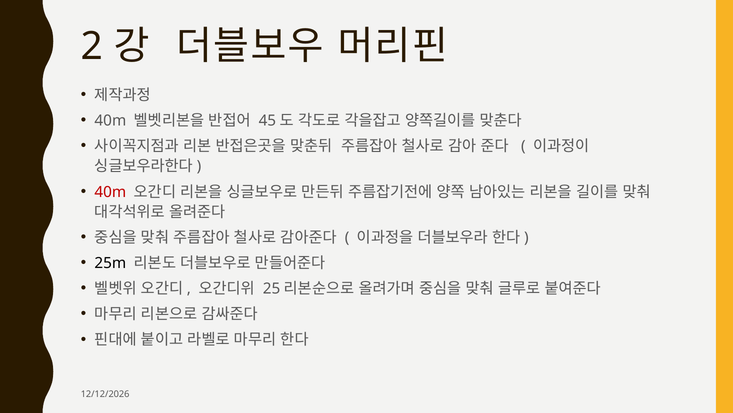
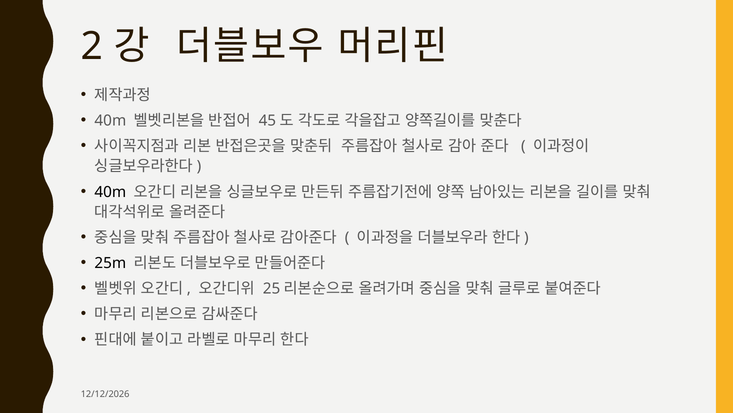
40m at (110, 192) colour: red -> black
